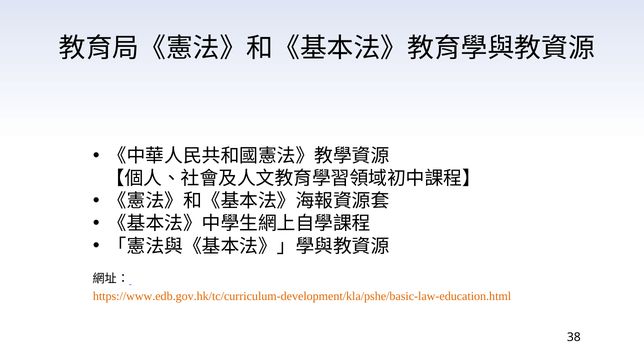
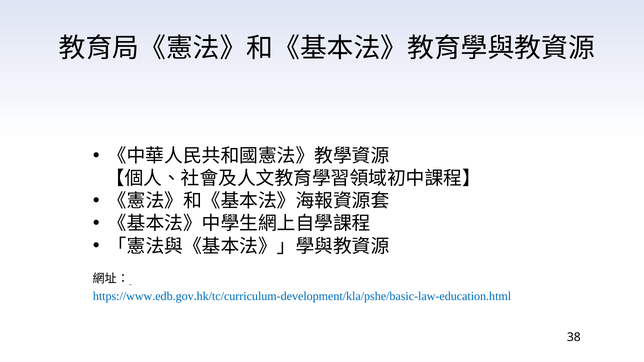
https://www.edb.gov.hk/tc/curriculum-development/kla/pshe/basic-law-education.html colour: orange -> blue
